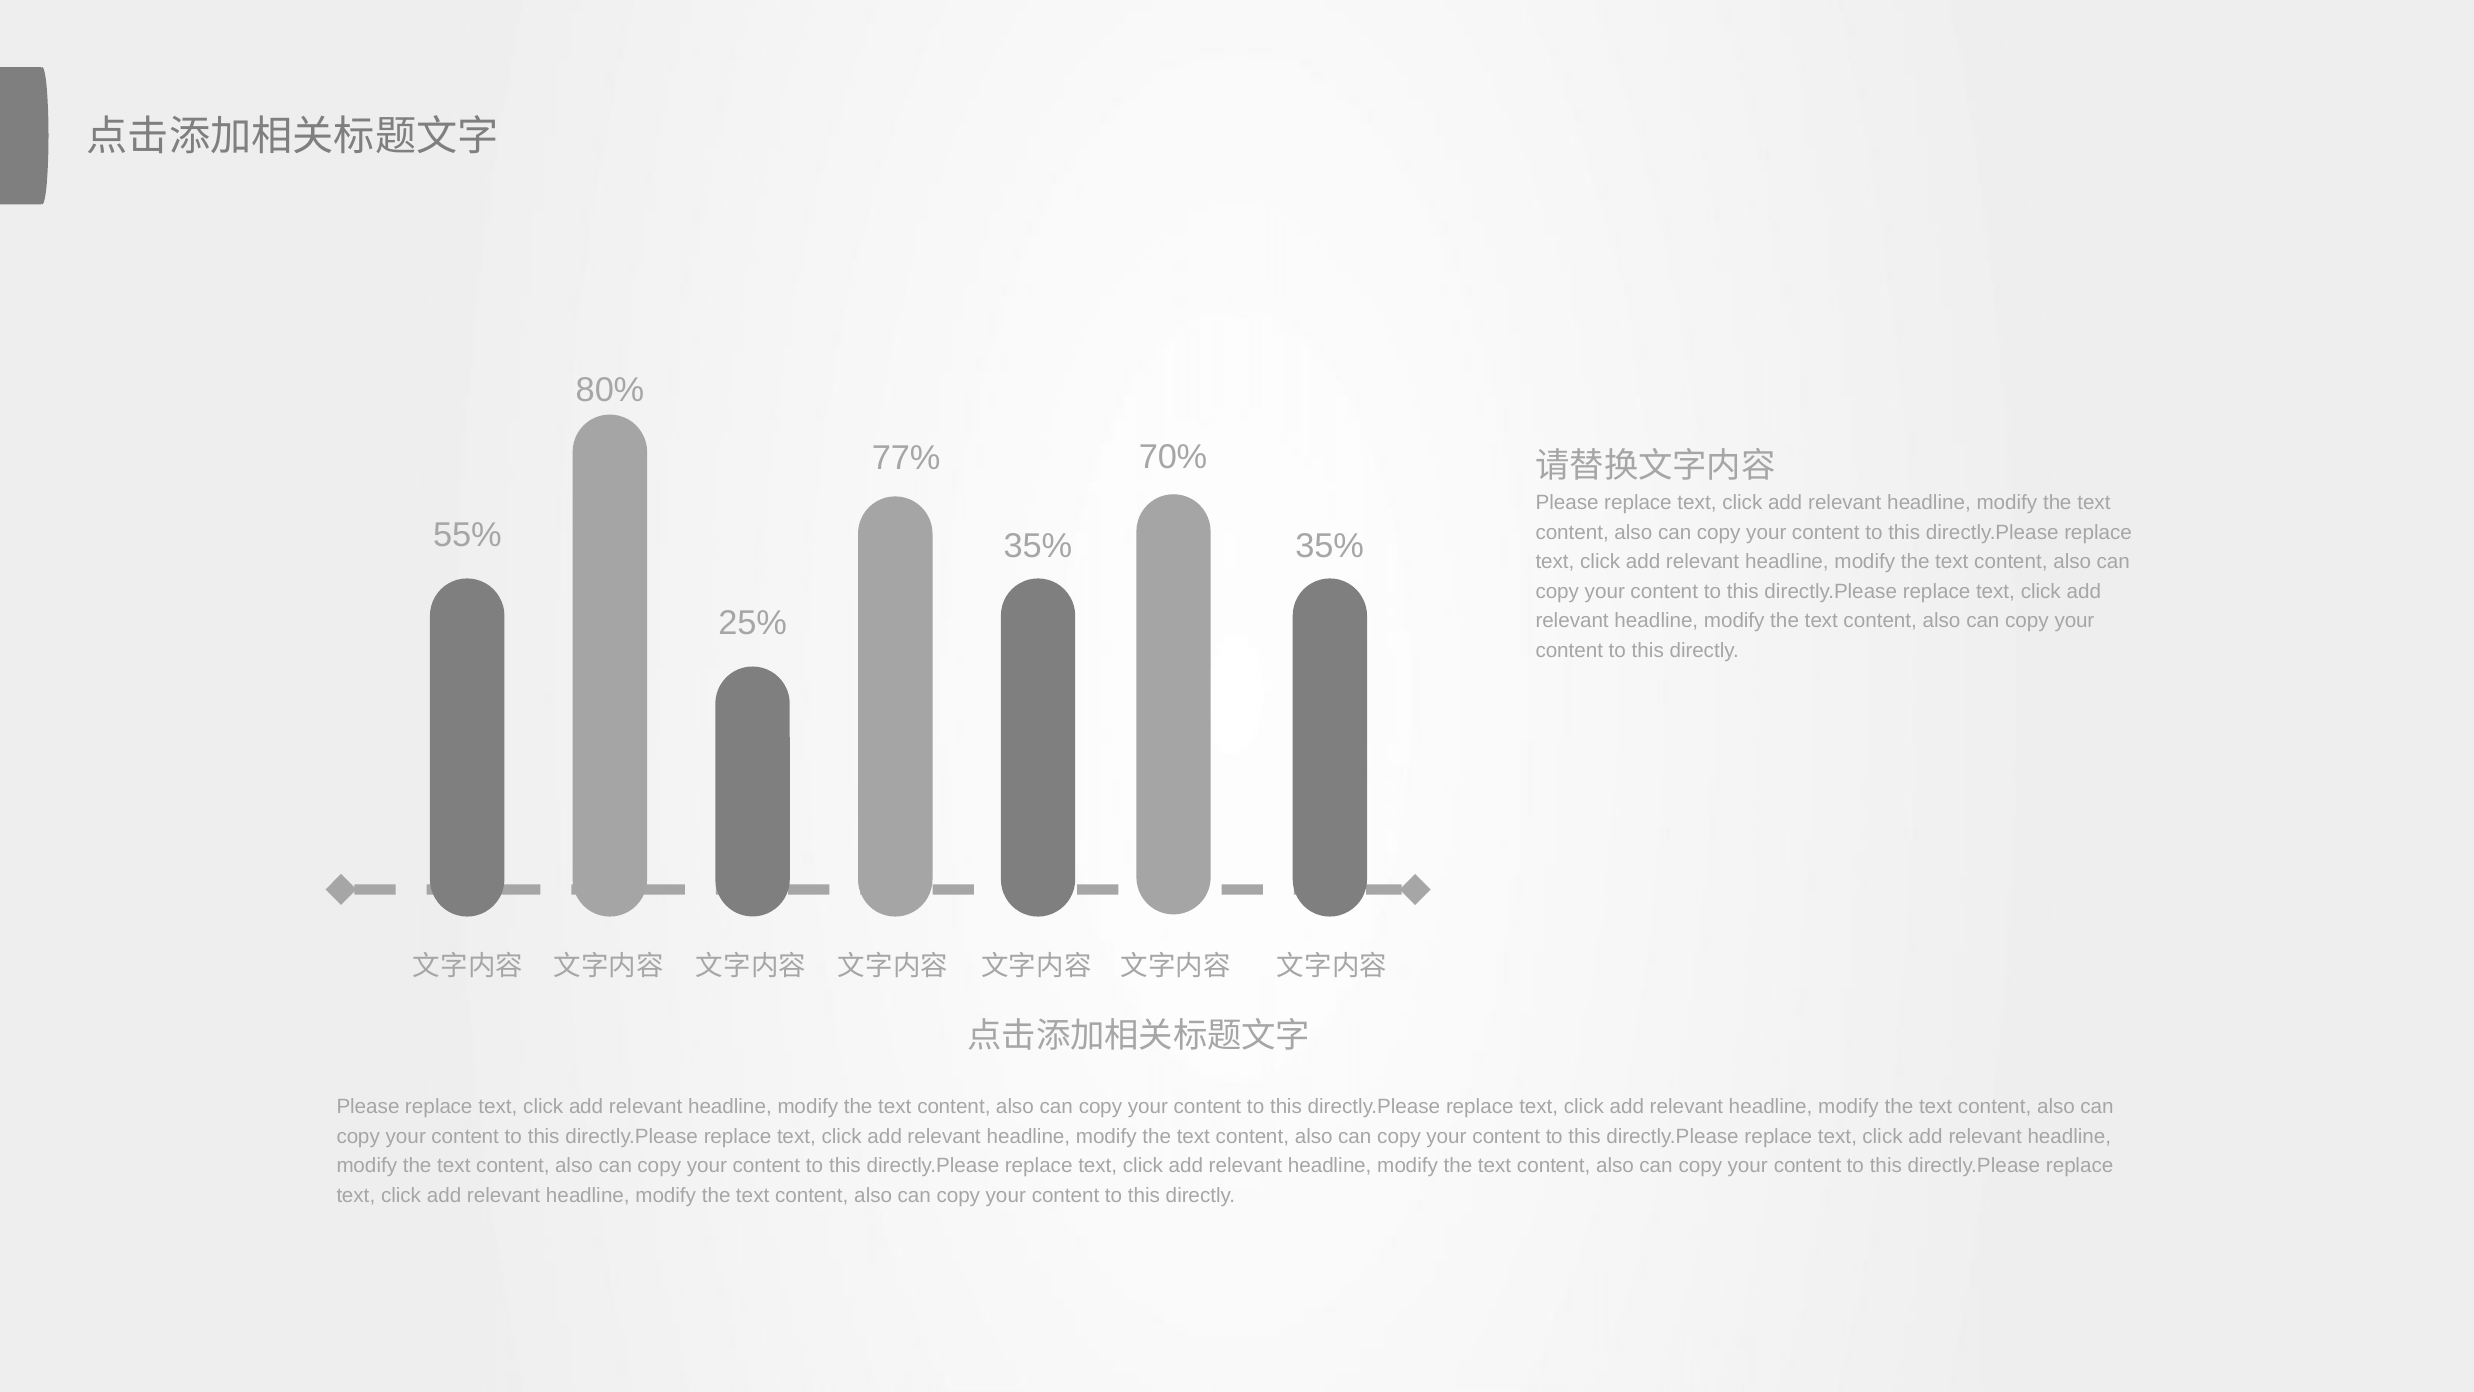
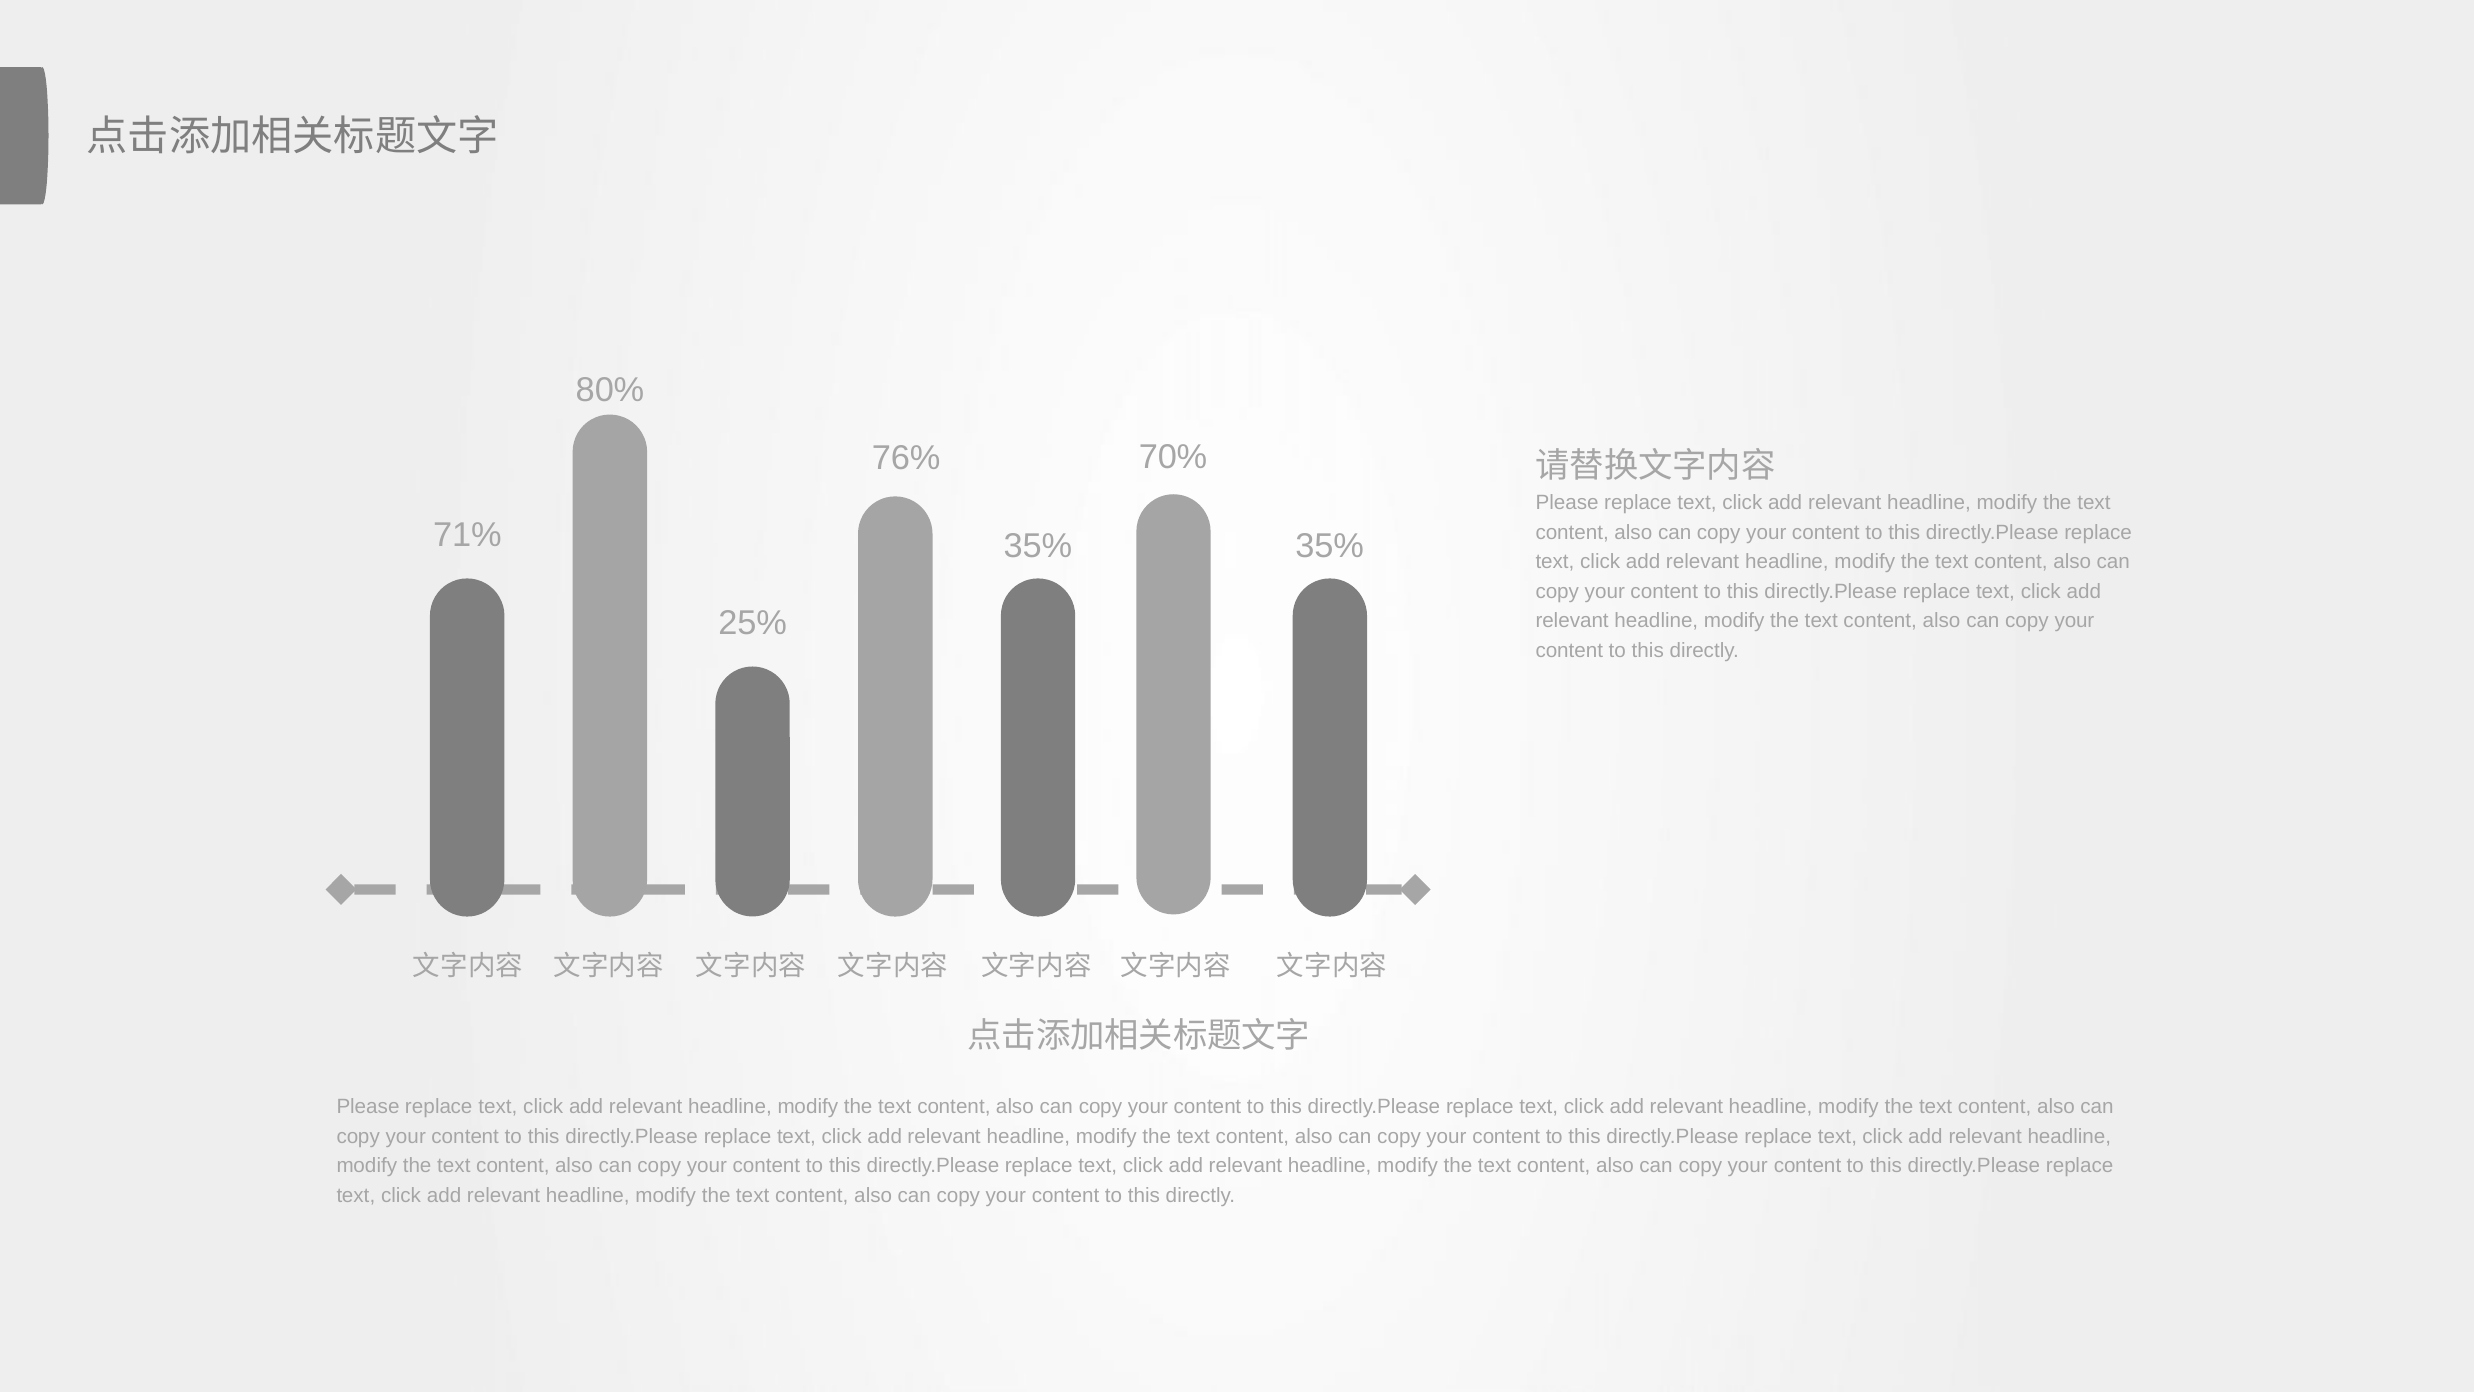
77%: 77% -> 76%
55%: 55% -> 71%
